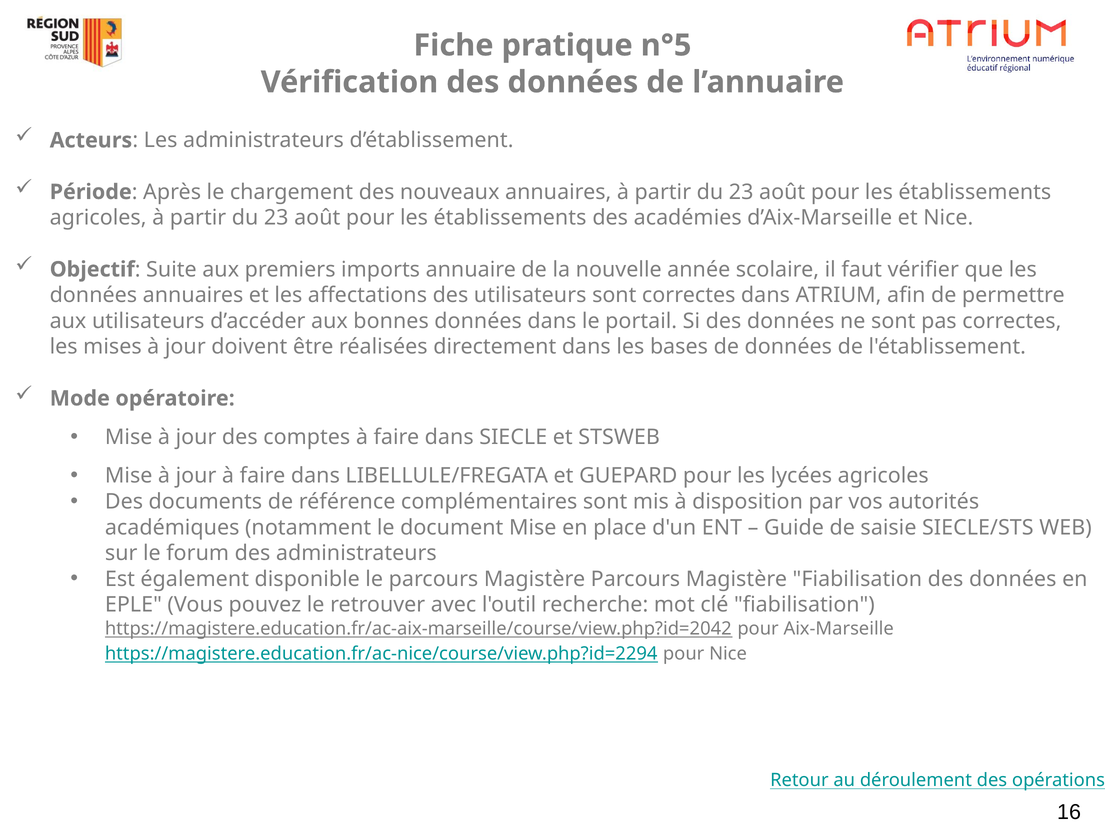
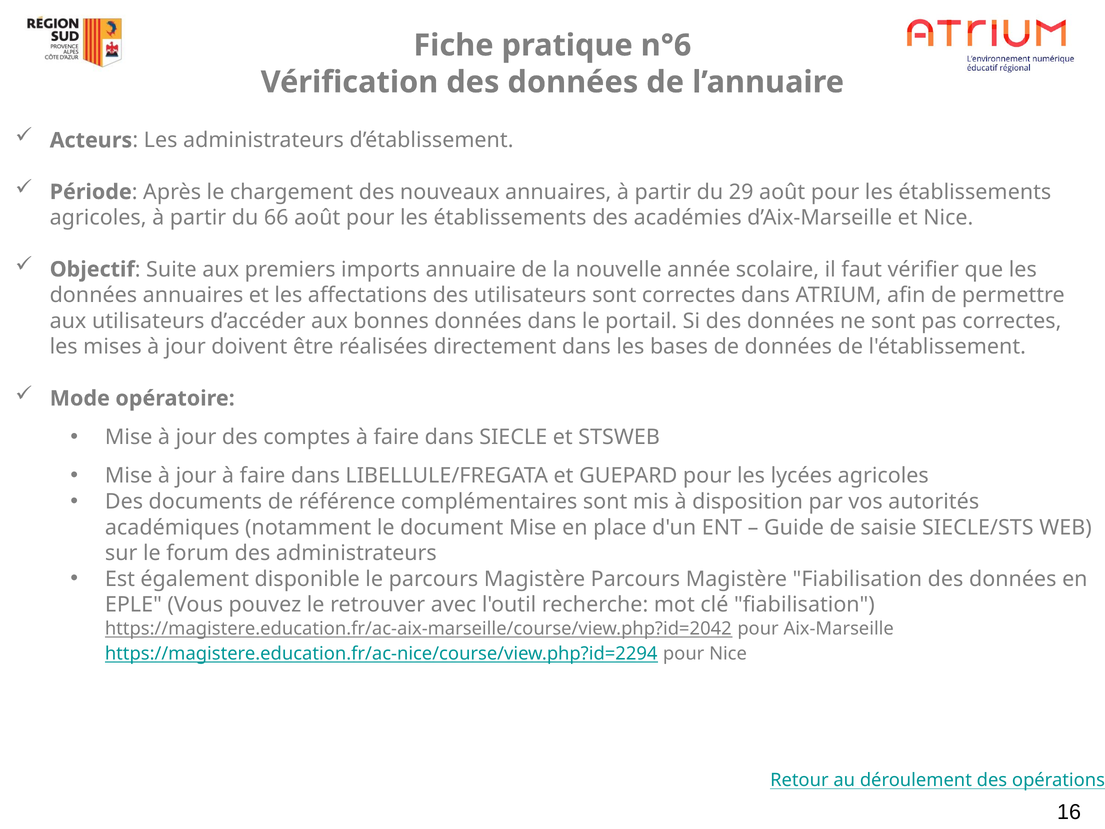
n°5: n°5 -> n°6
23 at (741, 192): 23 -> 29
23 at (276, 218): 23 -> 66
